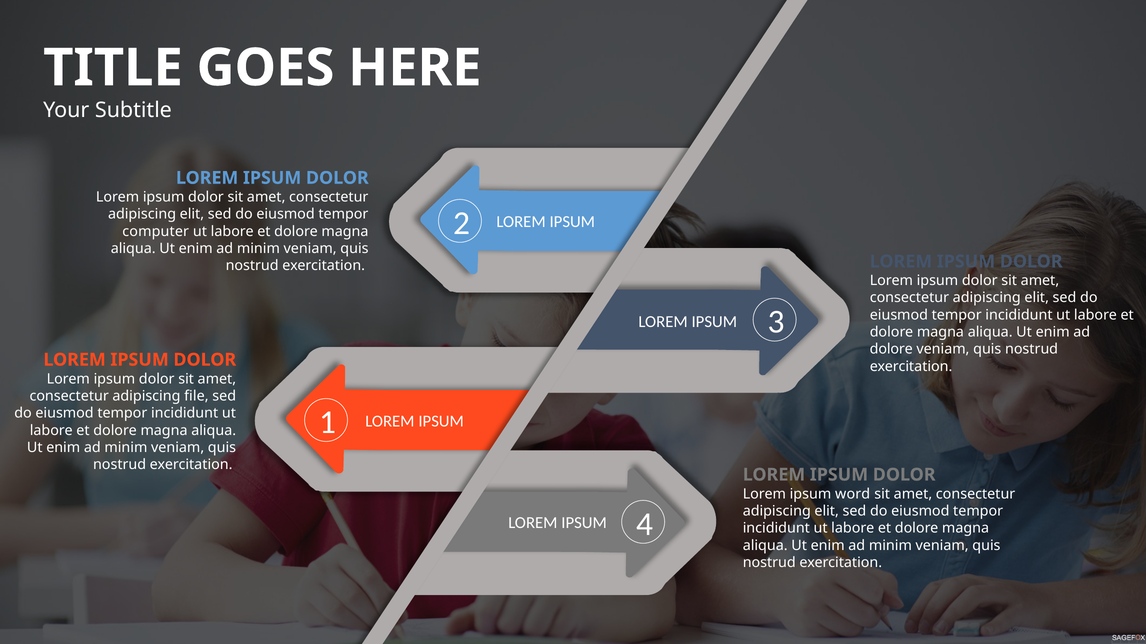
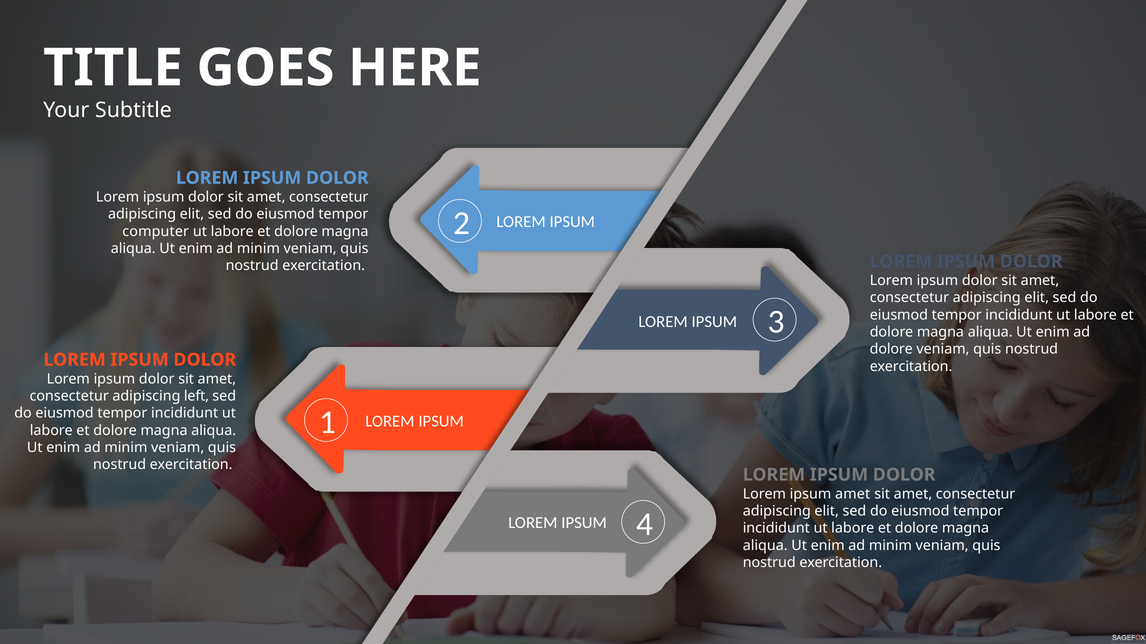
file: file -> left
word at (853, 494): word -> amet
